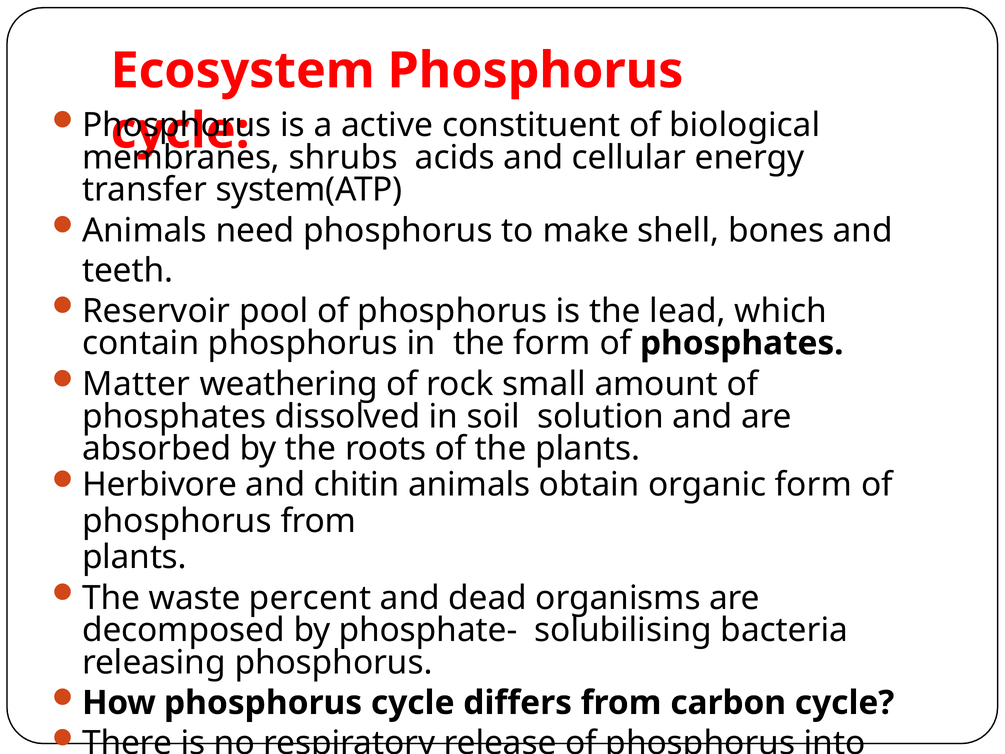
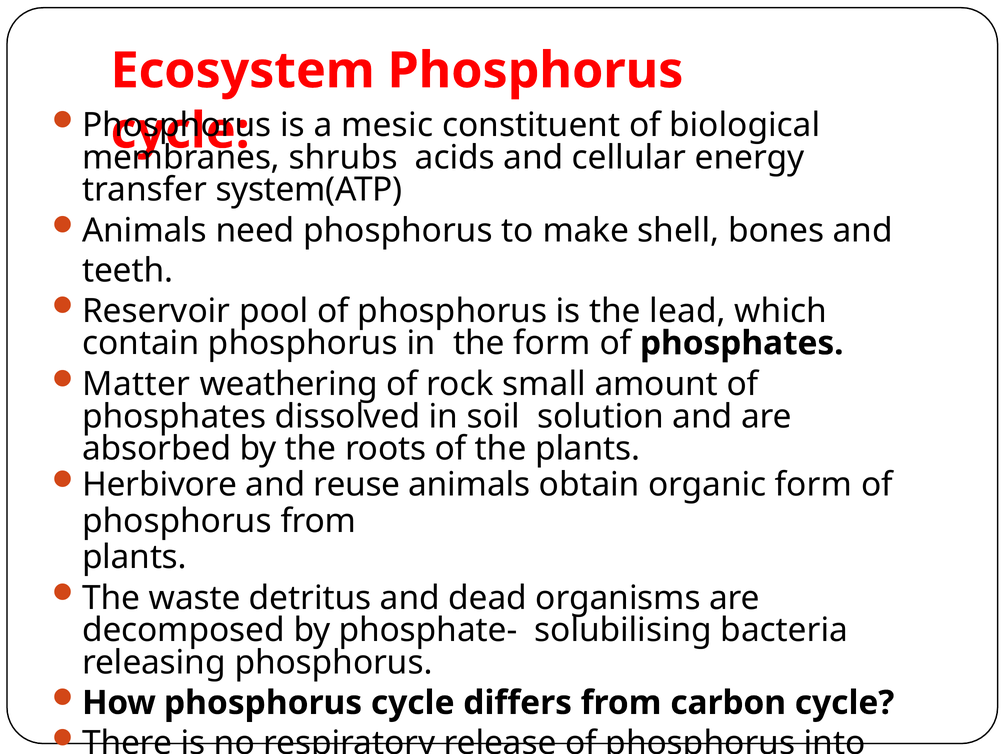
active: active -> mesic
chitin: chitin -> reuse
percent: percent -> detritus
